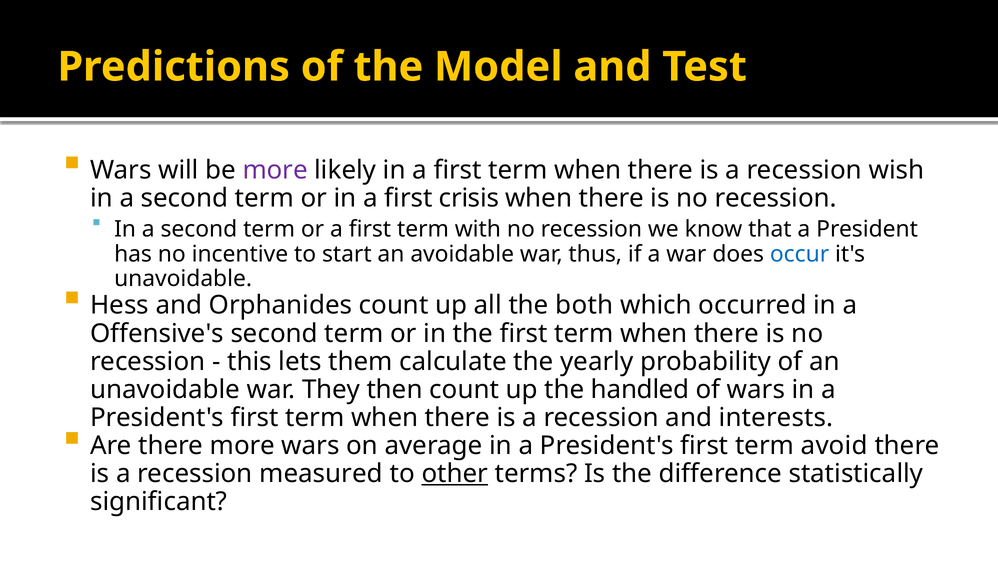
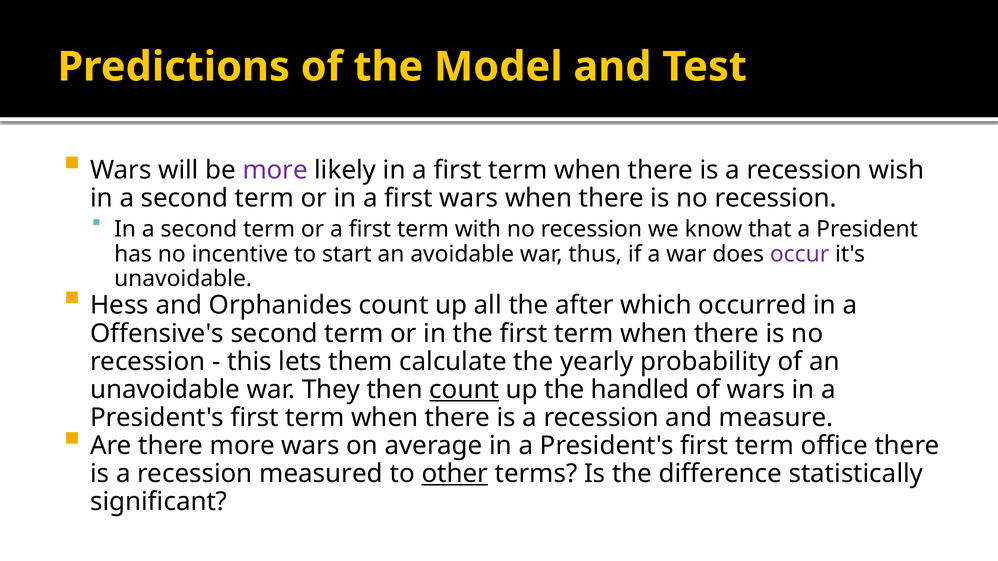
first crisis: crisis -> wars
occur colour: blue -> purple
both: both -> after
count at (464, 390) underline: none -> present
interests: interests -> measure
avoid: avoid -> office
